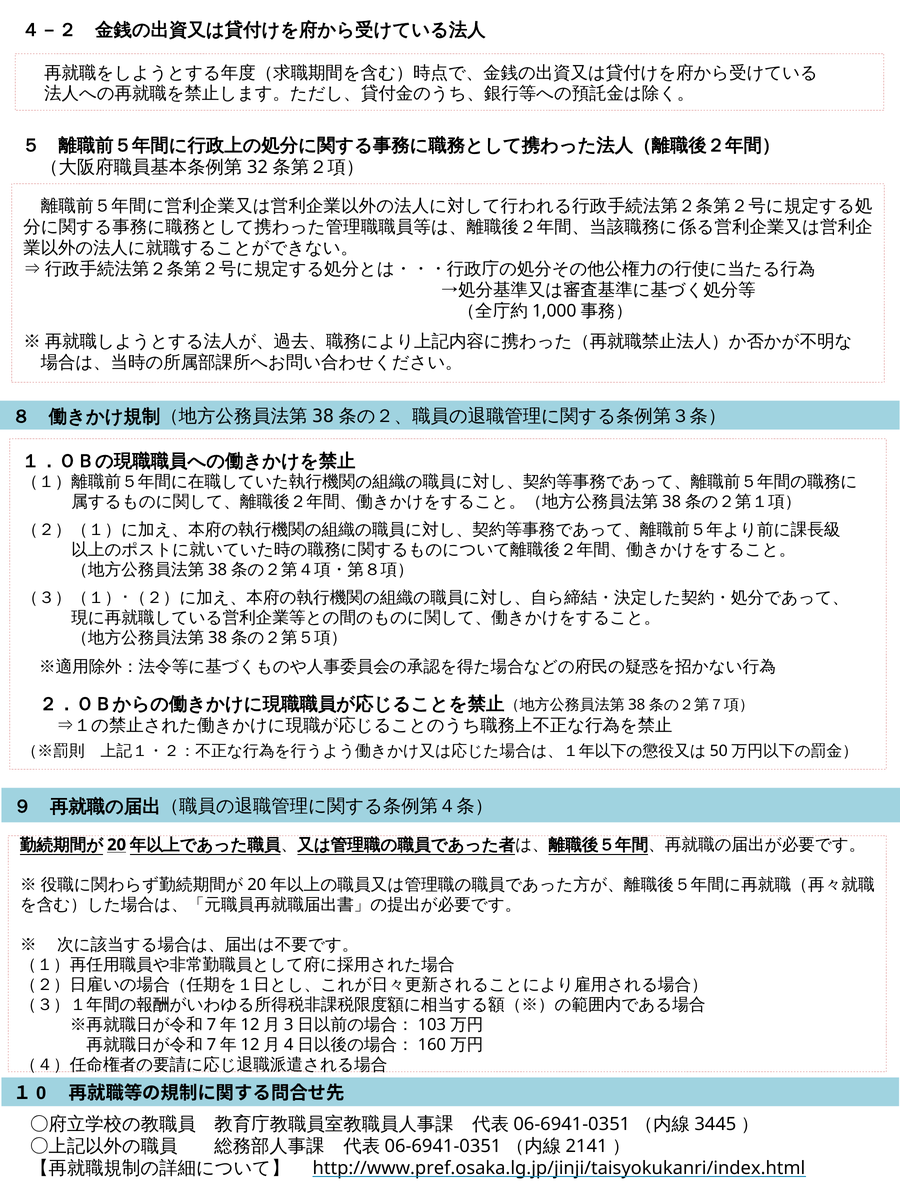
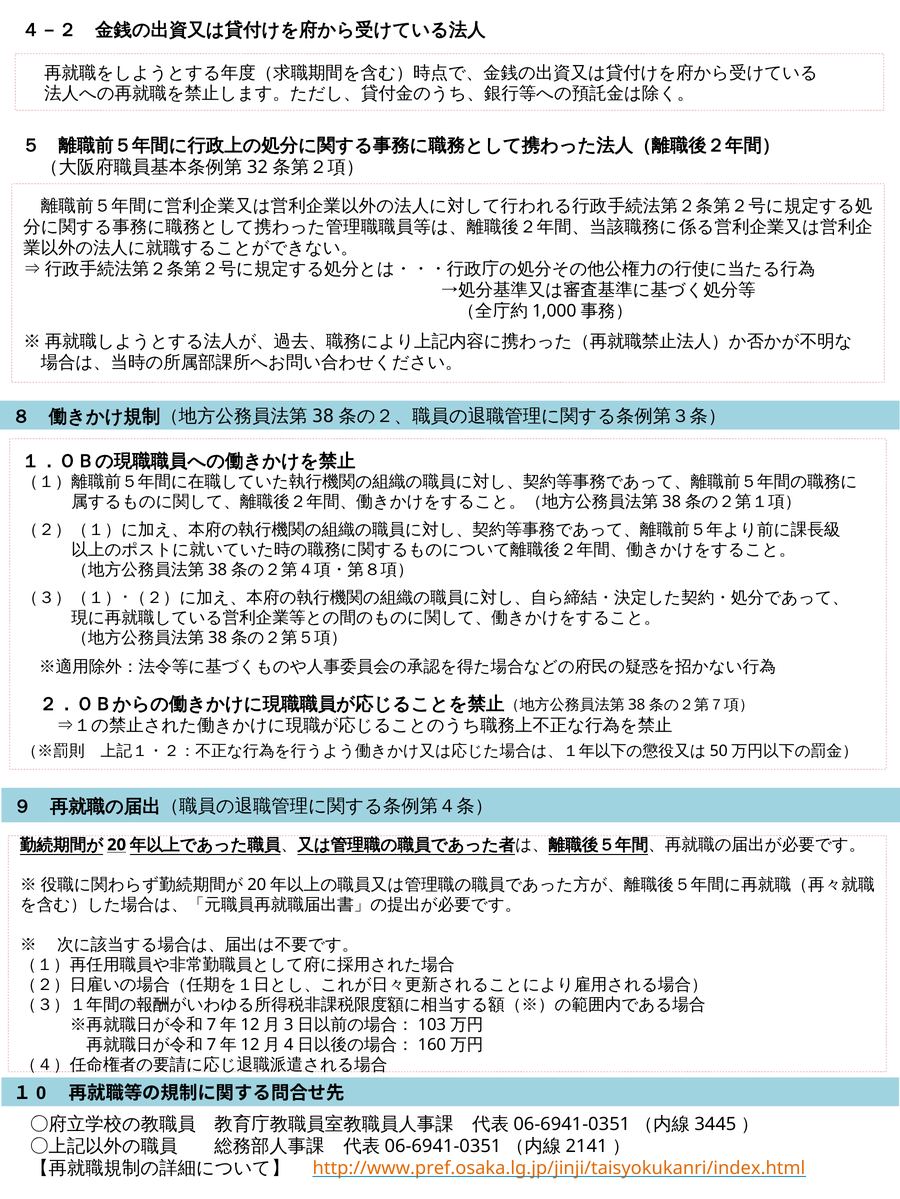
http://www.pref.osaka.lg.jp/jinji/taisyokukanri/index.html colour: black -> orange
